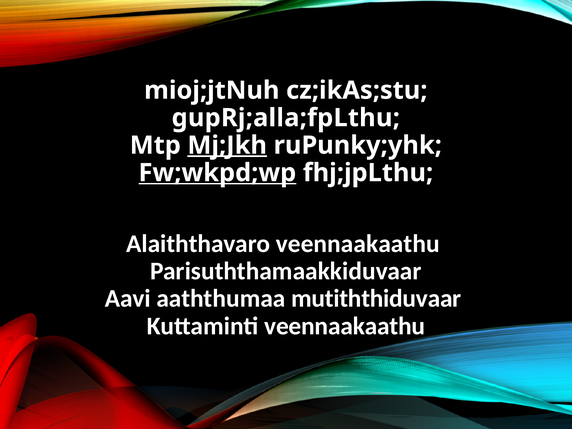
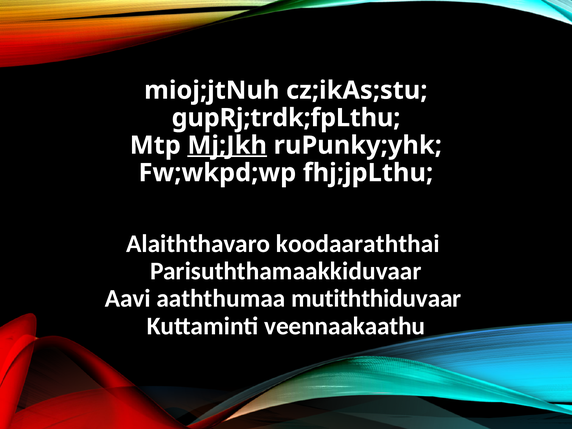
gupRj;alla;fpLthu: gupRj;alla;fpLthu -> gupRj;trdk;fpLthu
Fw;wkpd;wp underline: present -> none
Alaiththavaro veennaakaathu: veennaakaathu -> koodaaraththai
